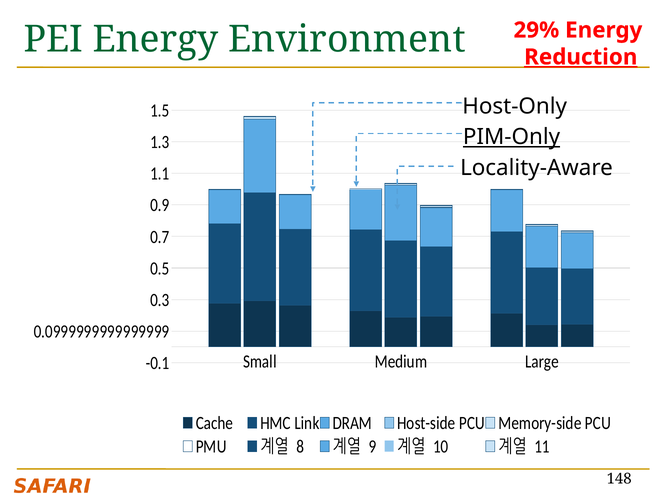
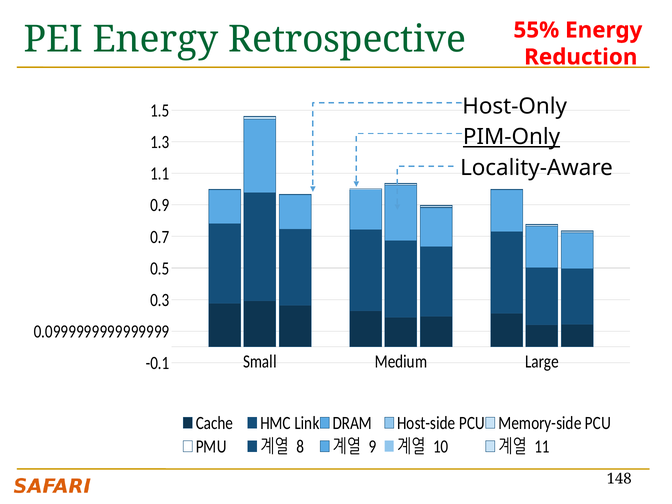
29%: 29% -> 55%
Environment: Environment -> Retrospective
Reduction underline: present -> none
